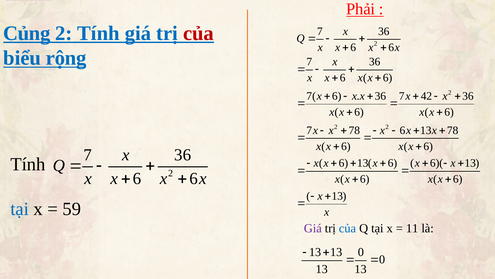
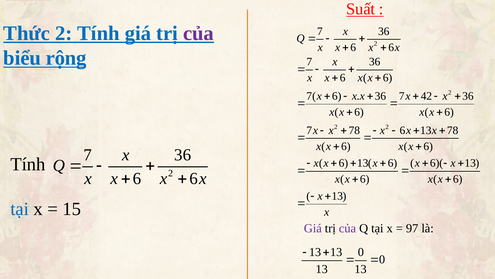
Phải: Phải -> Suất
Củng: Củng -> Thức
của at (198, 33) colour: red -> purple
59: 59 -> 15
của at (347, 228) colour: blue -> purple
11: 11 -> 97
